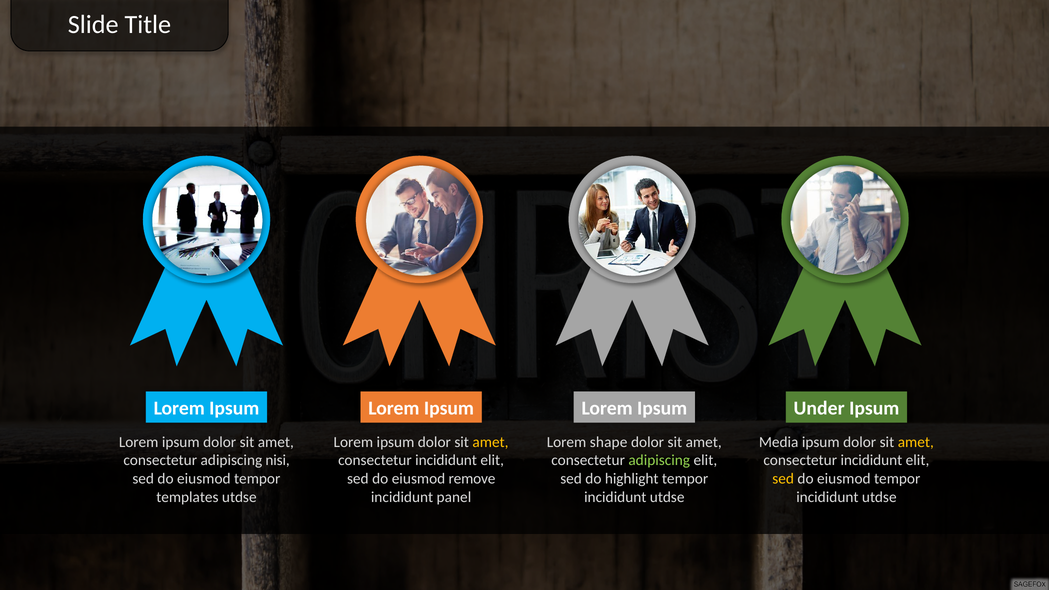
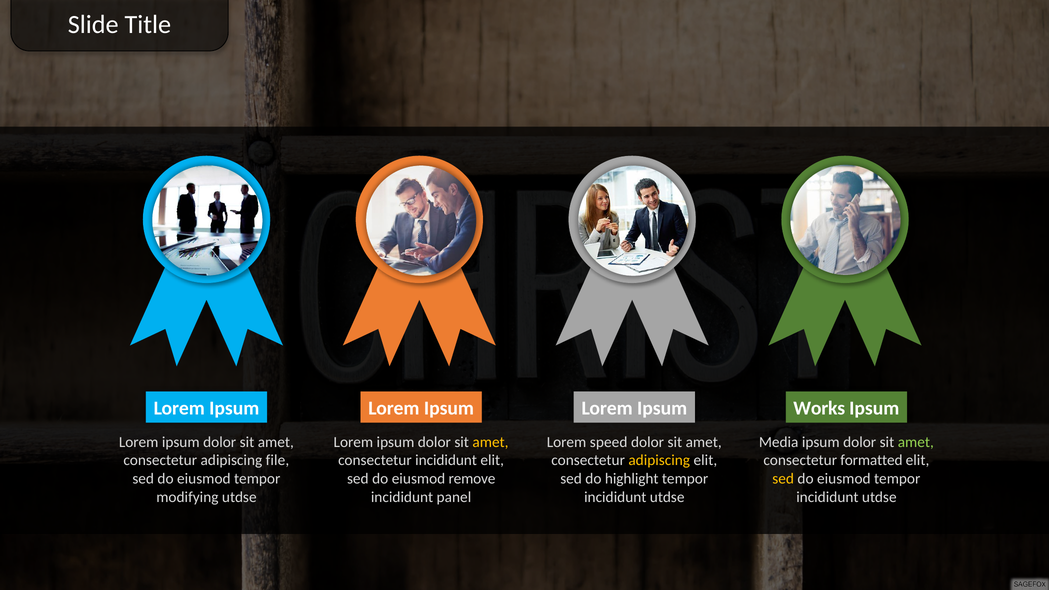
Under: Under -> Works
shape: shape -> speed
amet at (916, 442) colour: yellow -> light green
nisi: nisi -> file
adipiscing at (659, 460) colour: light green -> yellow
incididunt at (871, 460): incididunt -> formatted
templates: templates -> modifying
